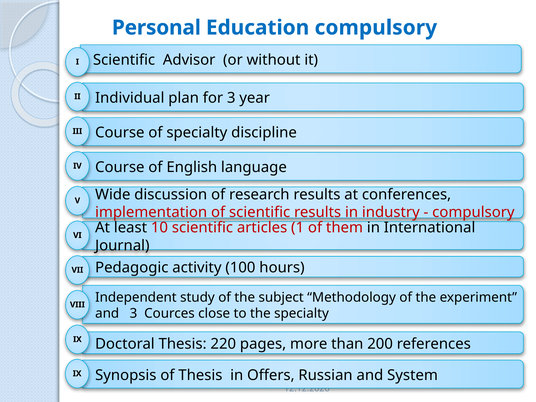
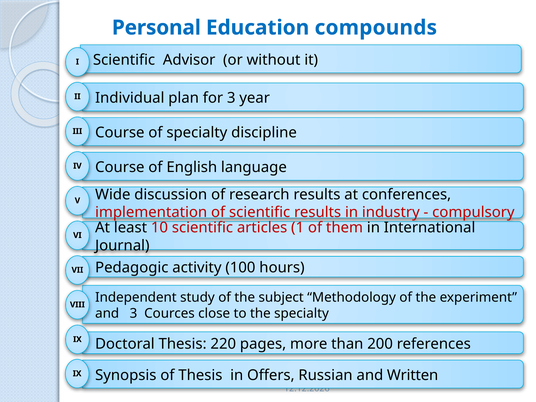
Education compulsory: compulsory -> compounds
System: System -> Written
